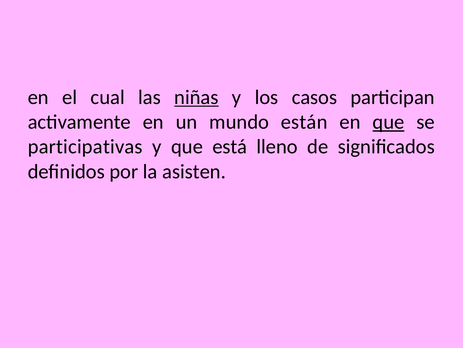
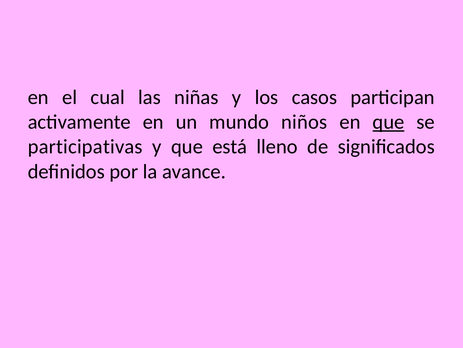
niñas underline: present -> none
están: están -> niños
asisten: asisten -> avance
